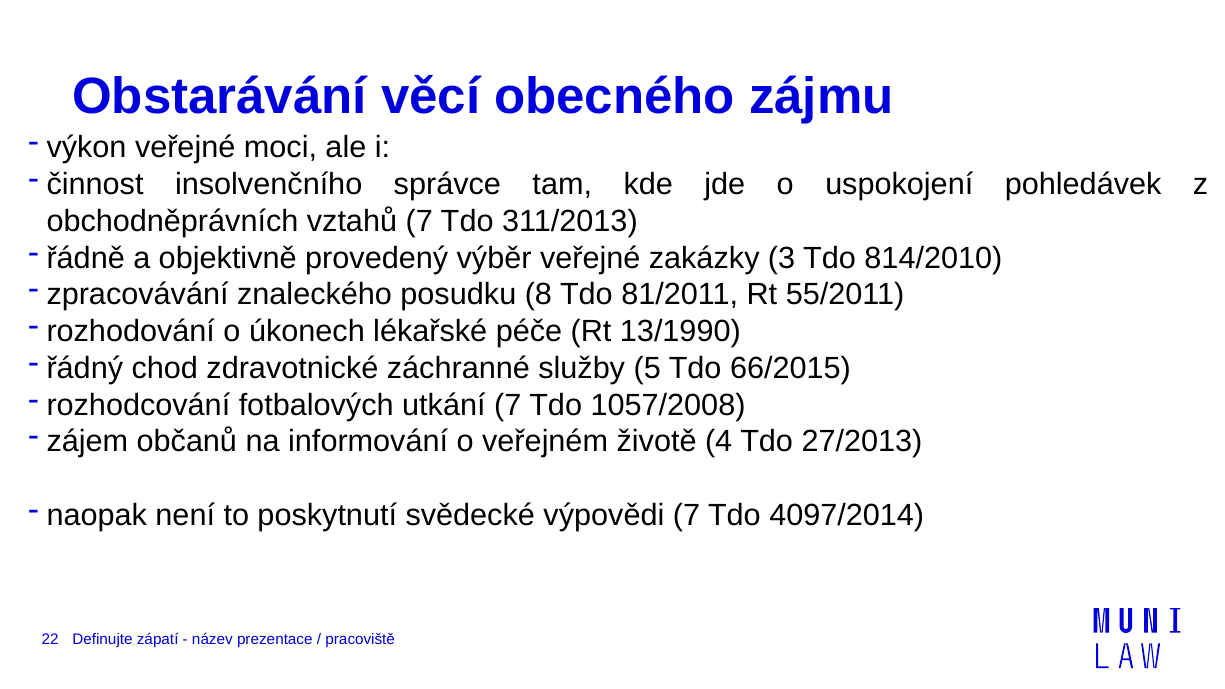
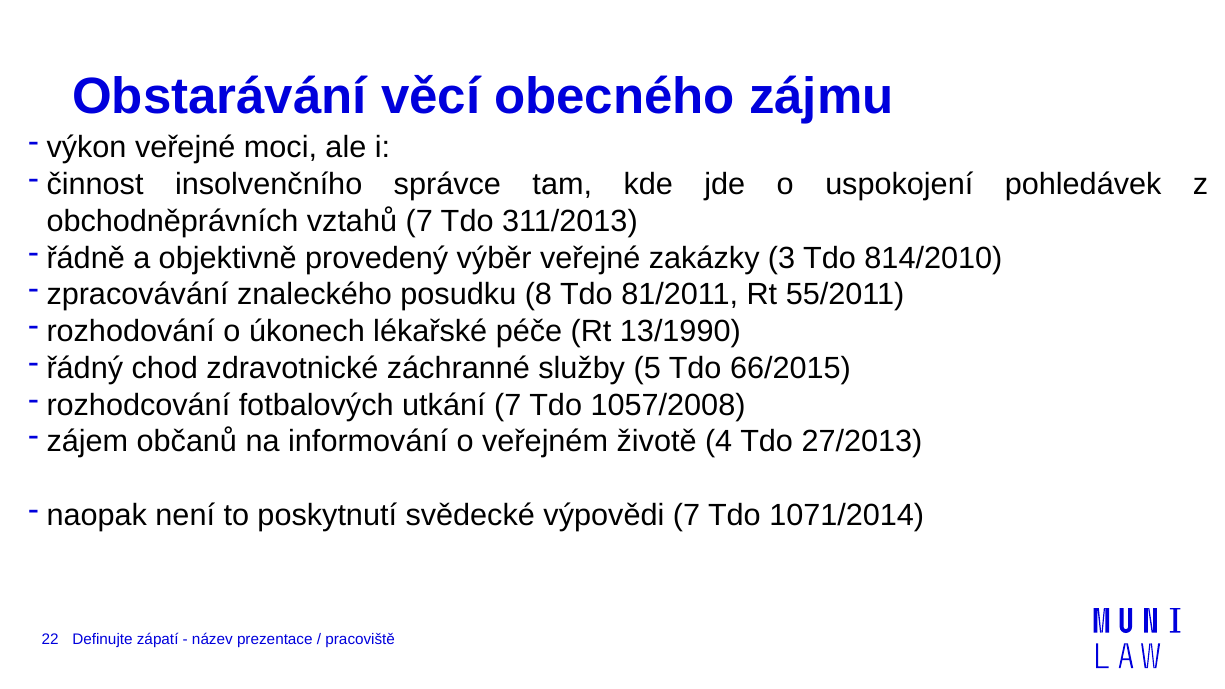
4097/2014: 4097/2014 -> 1071/2014
